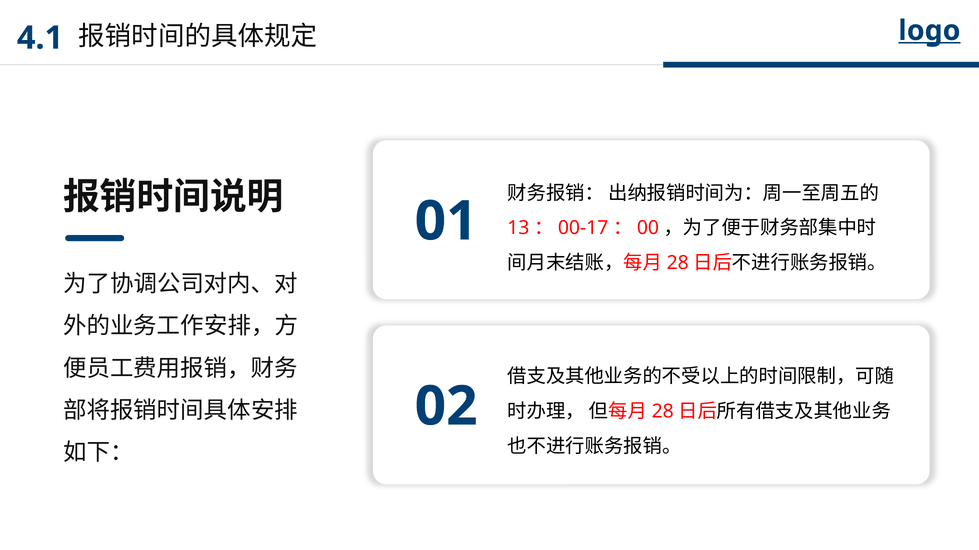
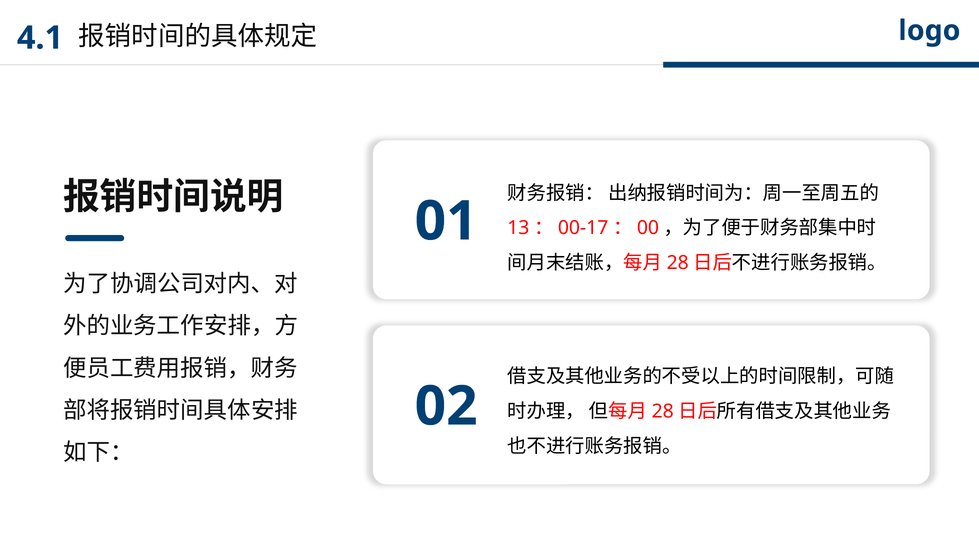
logo underline: present -> none
